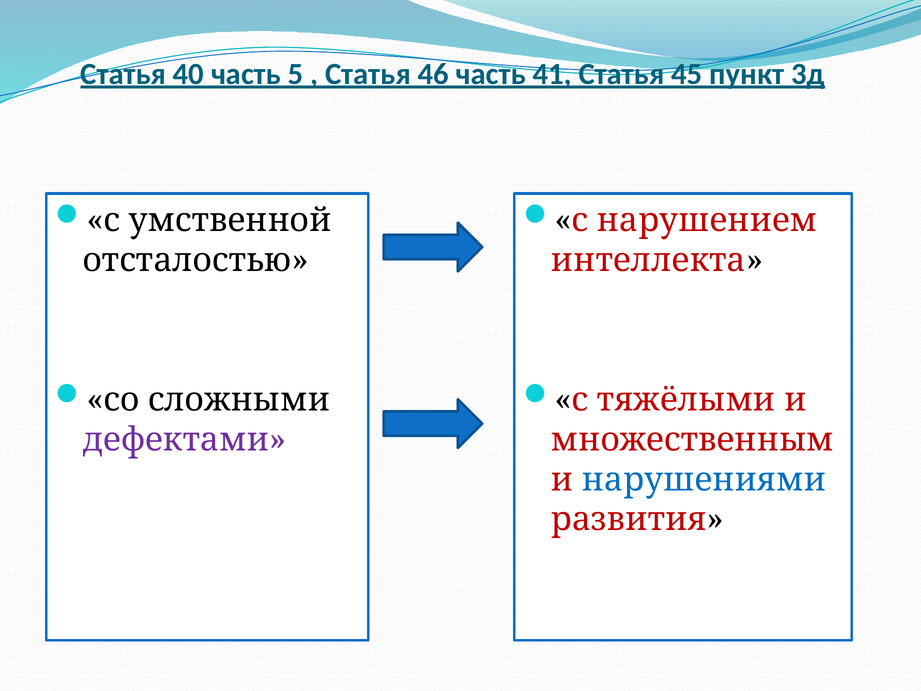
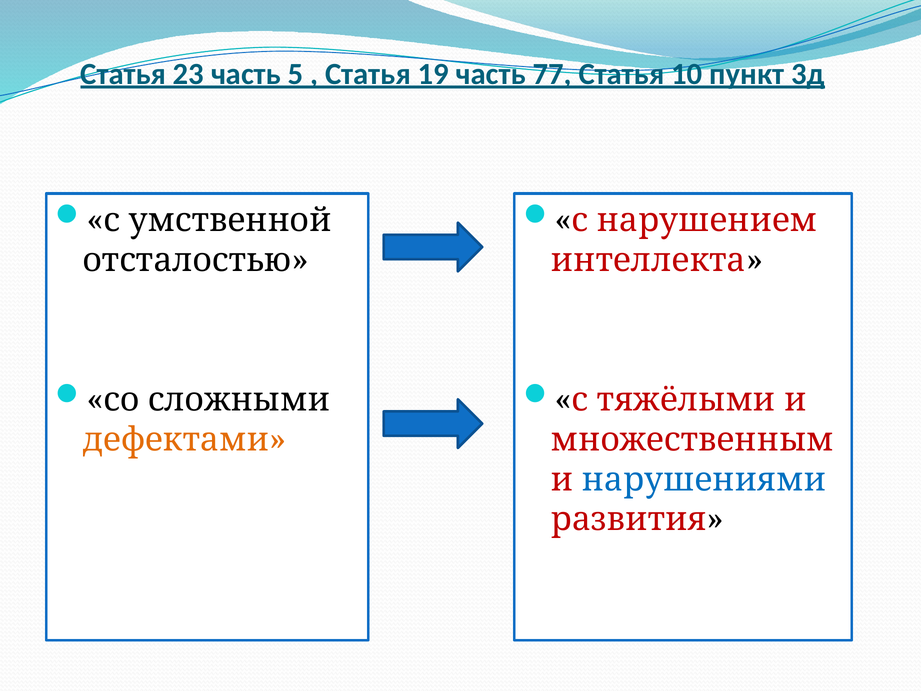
40: 40 -> 23
46: 46 -> 19
41: 41 -> 77
45: 45 -> 10
дефектами colour: purple -> orange
